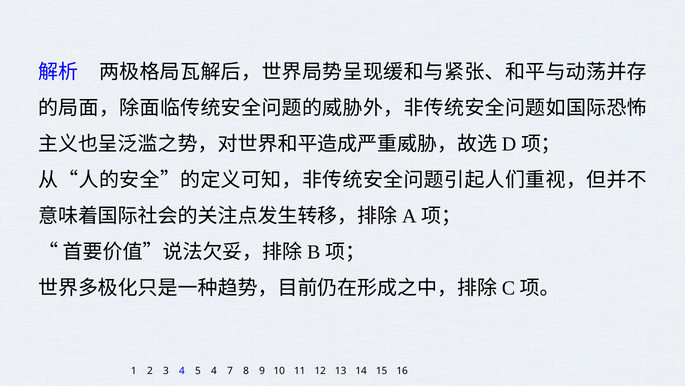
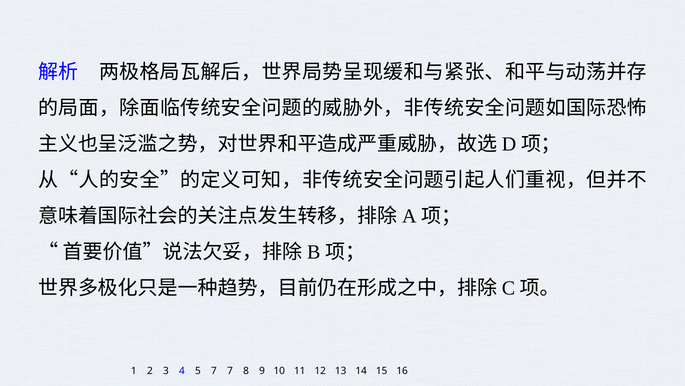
5 4: 4 -> 7
